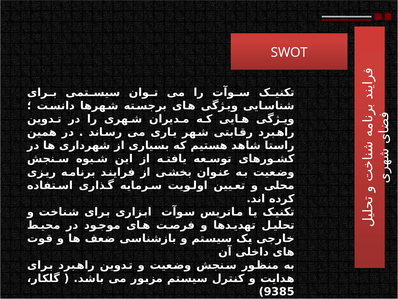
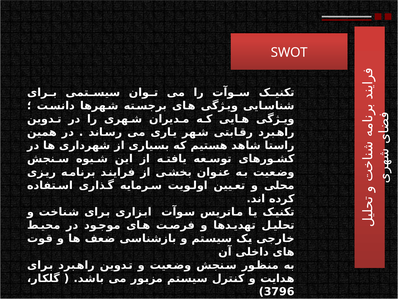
9385: 9385 -> 3796
